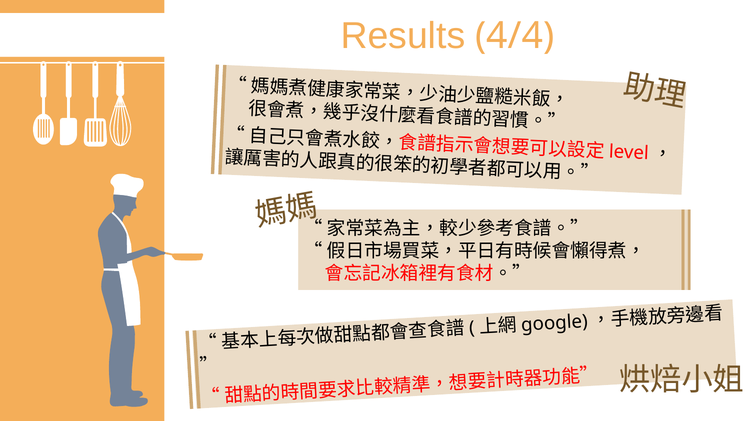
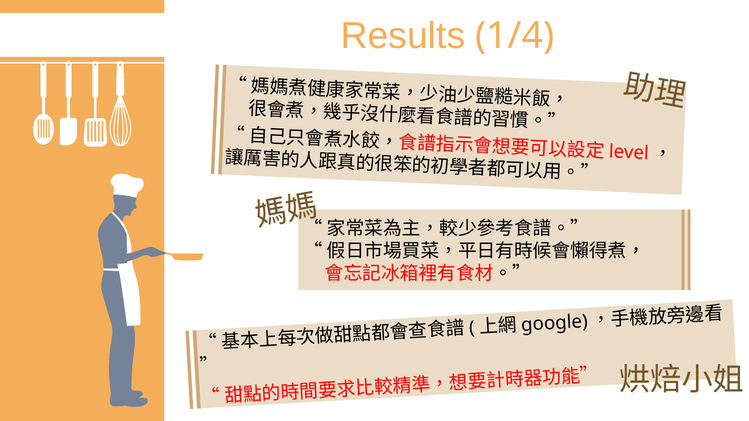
4/4: 4/4 -> 1/4
